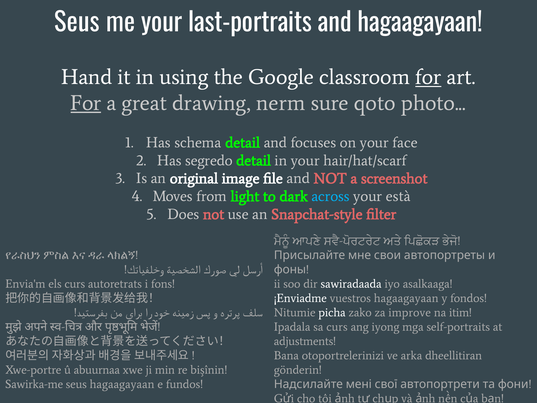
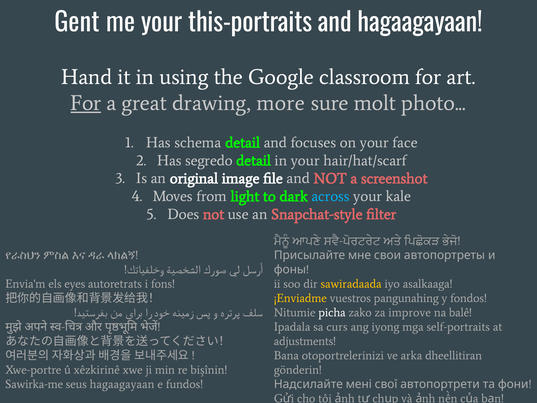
Seus at (77, 23): Seus -> Gent
last-portraits: last-portraits -> this-portraits
for at (428, 77) underline: present -> none
nerm: nerm -> more
qoto: qoto -> molt
està: està -> kale
els curs: curs -> eyes
sawiradaada colour: white -> yellow
¡Enviadme colour: white -> yellow
vuestros hagaagayaan: hagaagayaan -> pangunahing
itim: itim -> balê
abuurnaa: abuurnaa -> xêzkirinê
